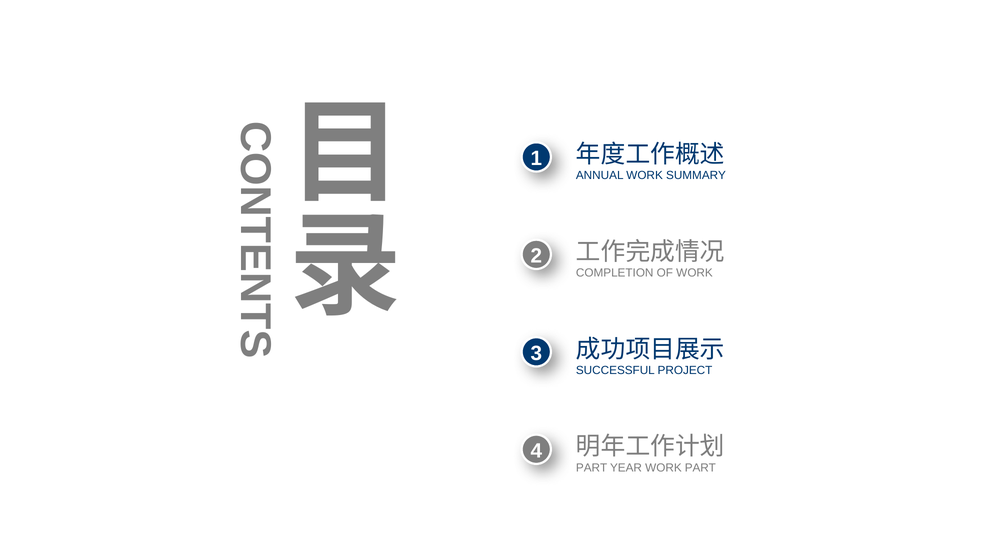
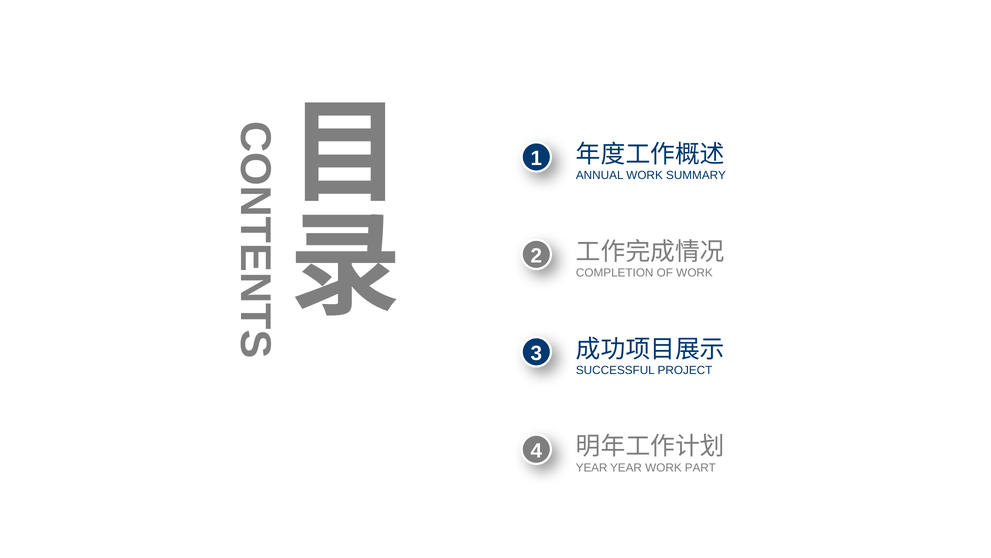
PART at (592, 467): PART -> YEAR
